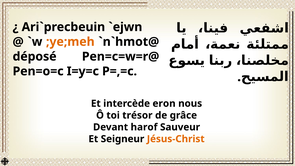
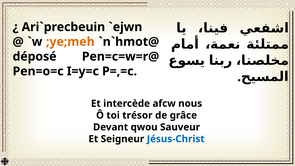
eron: eron -> afcw
harof: harof -> qwou
Jésus-Christ colour: orange -> blue
